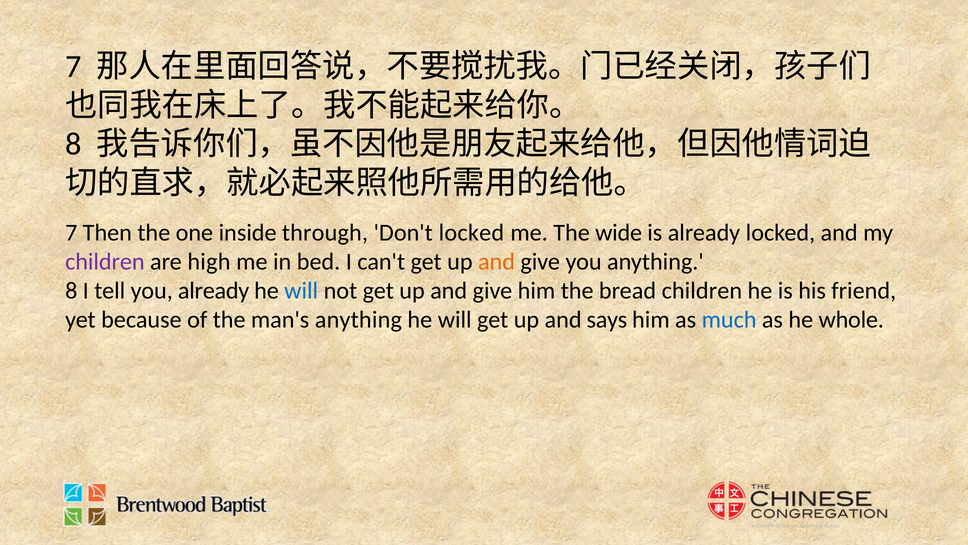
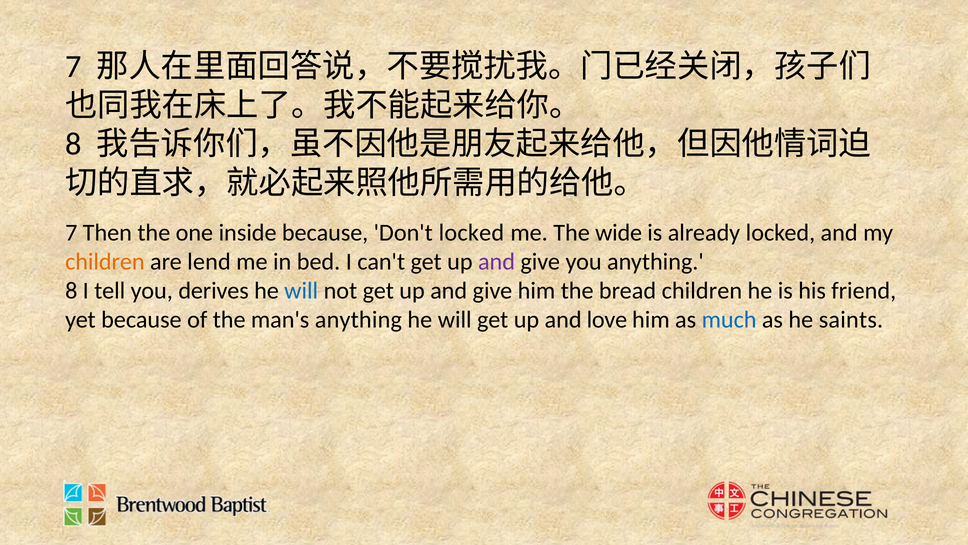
inside through: through -> because
children at (105, 261) colour: purple -> orange
high: high -> lend
and at (497, 261) colour: orange -> purple
you already: already -> derives
says: says -> love
whole: whole -> saints
